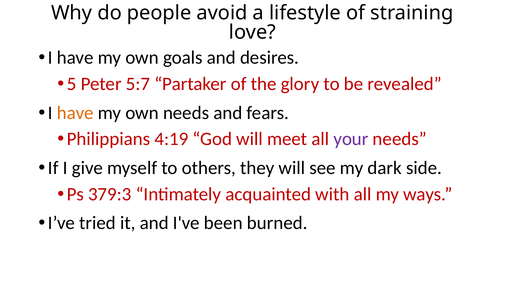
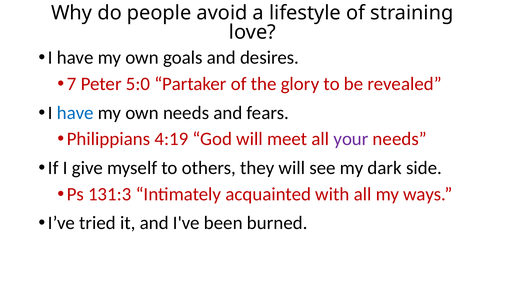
5: 5 -> 7
5:7: 5:7 -> 5:0
have at (75, 113) colour: orange -> blue
379:3: 379:3 -> 131:3
